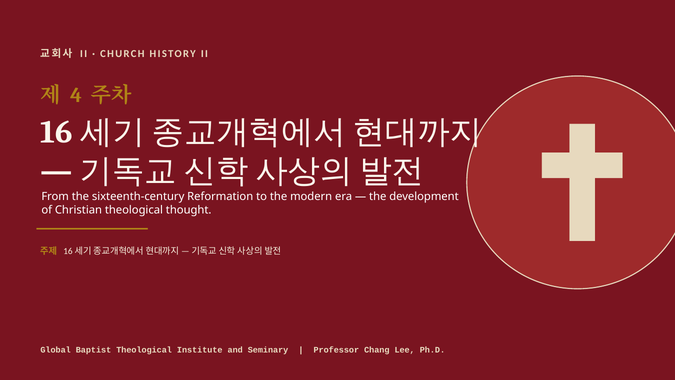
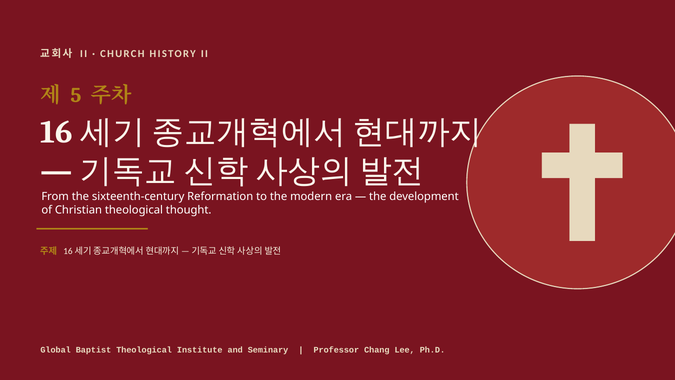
4: 4 -> 5
